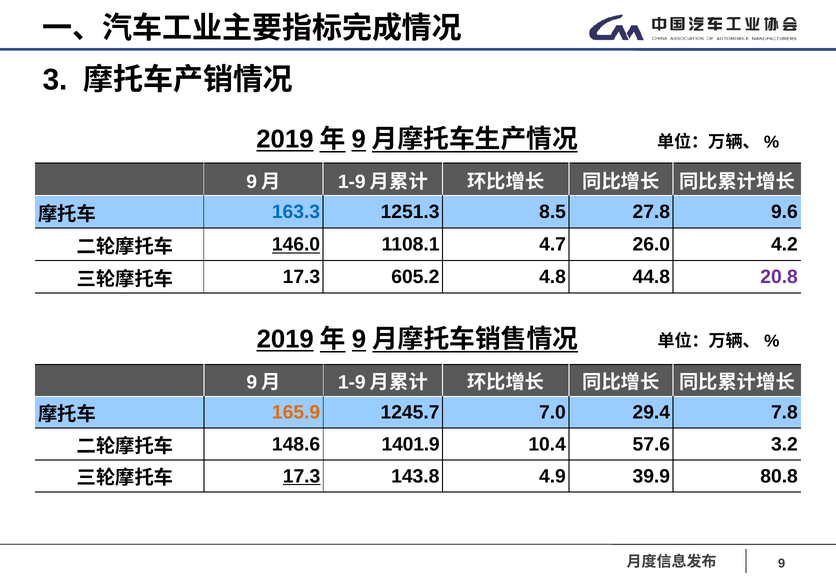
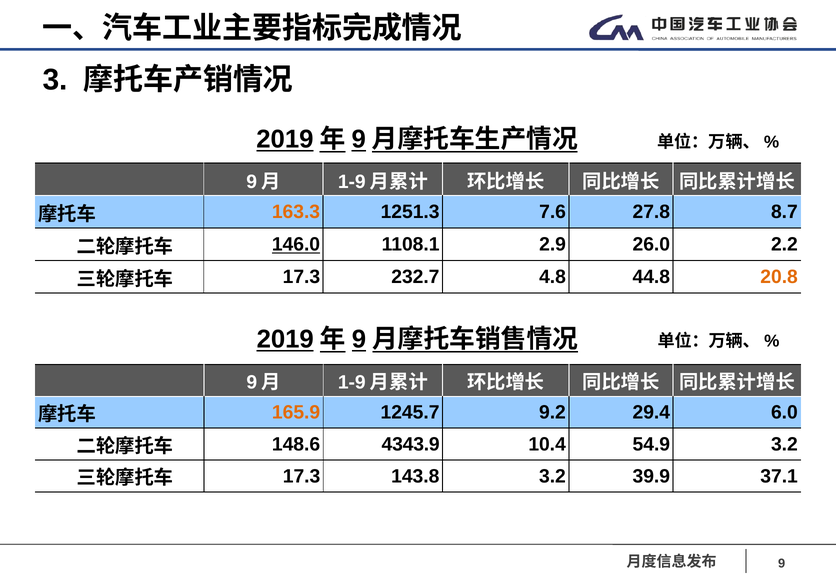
163.3 colour: blue -> orange
8.5: 8.5 -> 7.6
9.6: 9.6 -> 8.7
4.7: 4.7 -> 2.9
4.2: 4.2 -> 2.2
605.2: 605.2 -> 232.7
20.8 colour: purple -> orange
7.0: 7.0 -> 9.2
7.8: 7.8 -> 6.0
1401.9: 1401.9 -> 4343.9
57.6: 57.6 -> 54.9
17.3 at (302, 476) underline: present -> none
143.8 4.9: 4.9 -> 3.2
80.8: 80.8 -> 37.1
